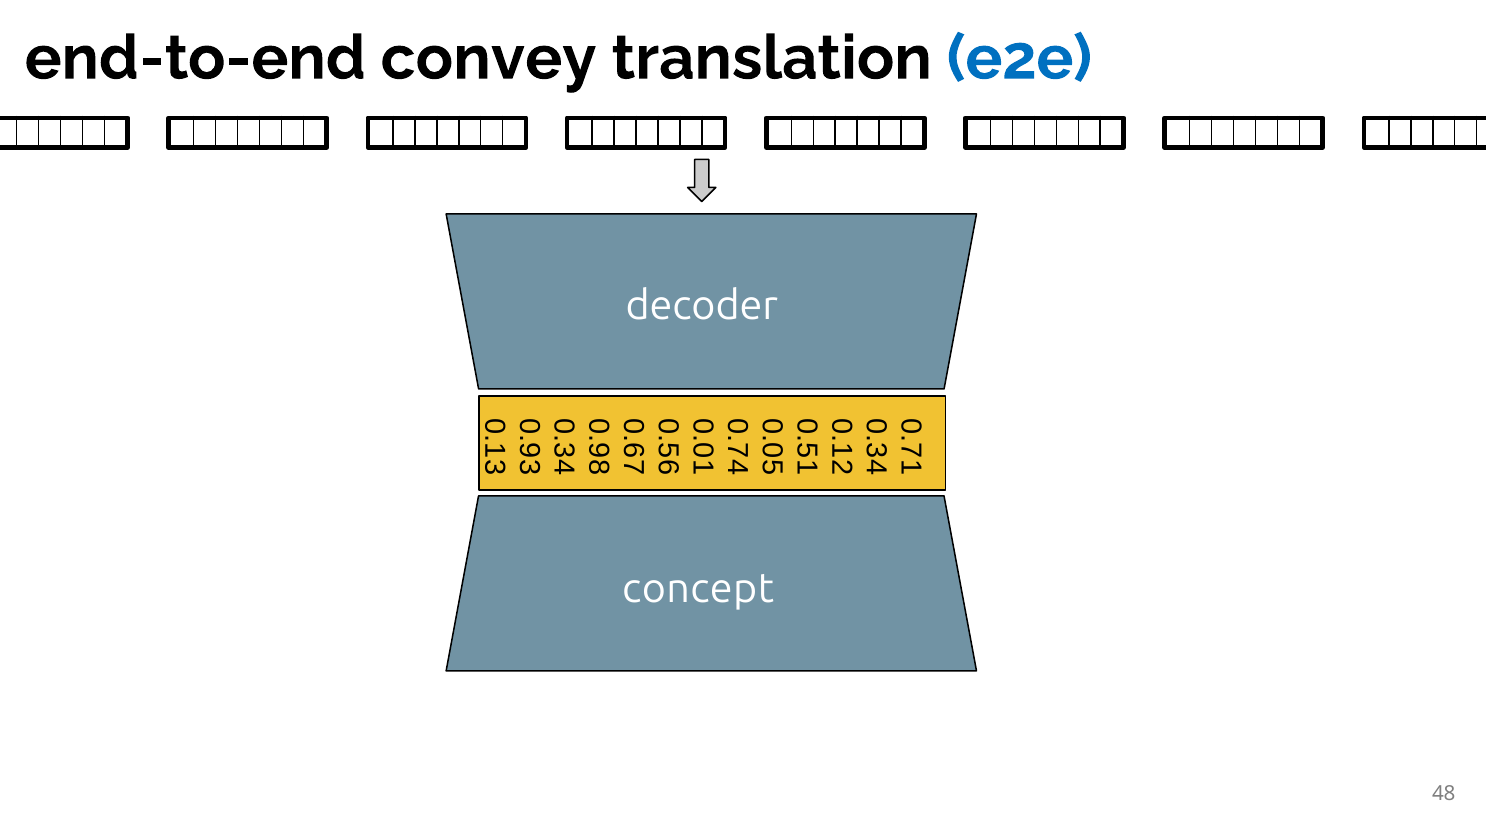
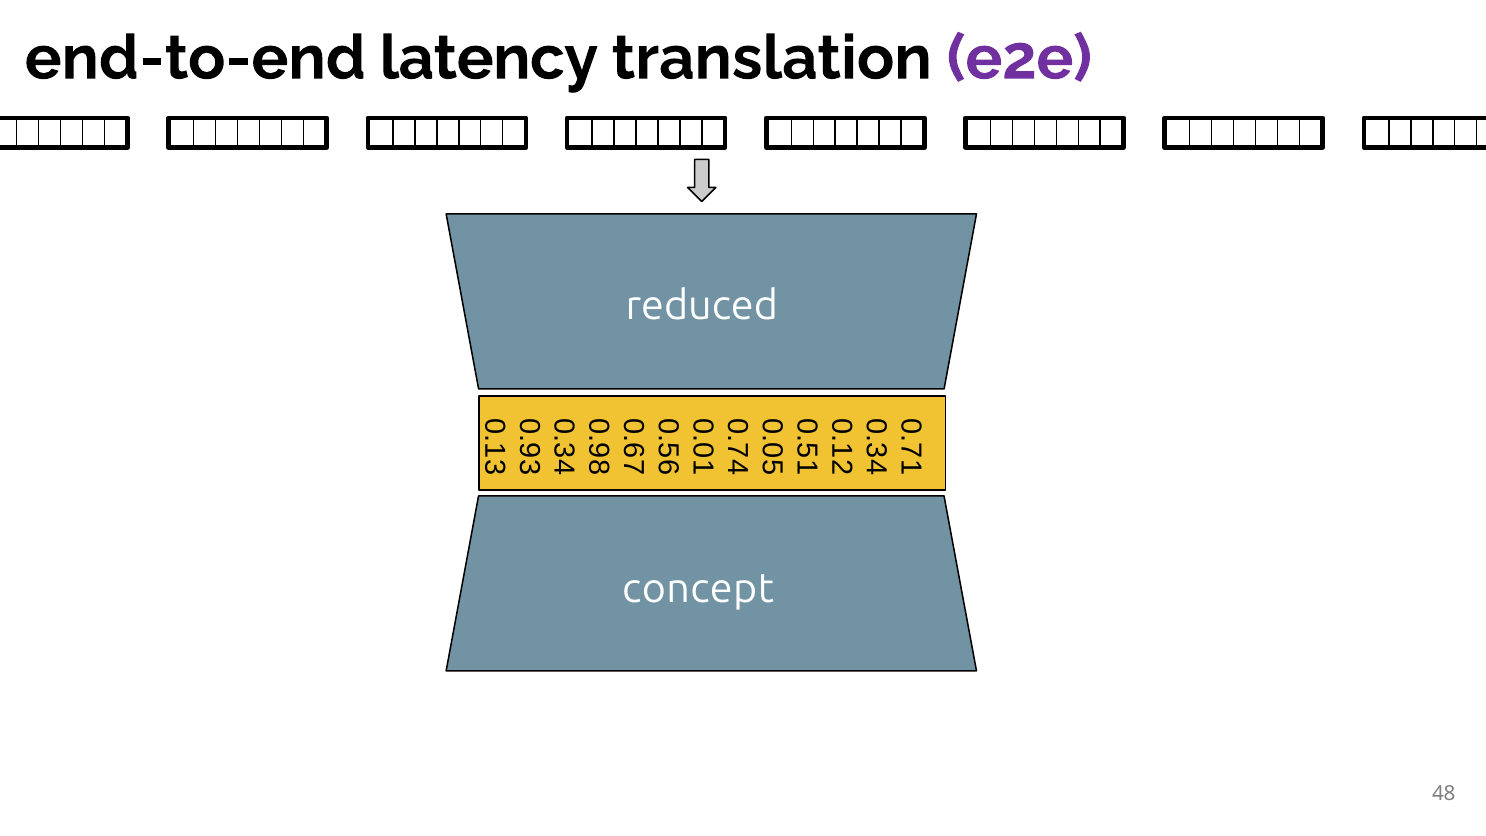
convey: convey -> latency
e2e colour: blue -> purple
decoder: decoder -> reduced
